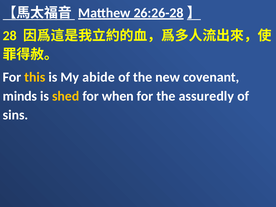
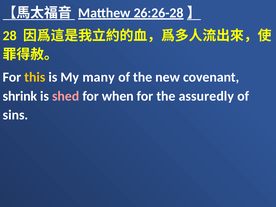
abide: abide -> many
minds: minds -> shrink
shed colour: yellow -> pink
